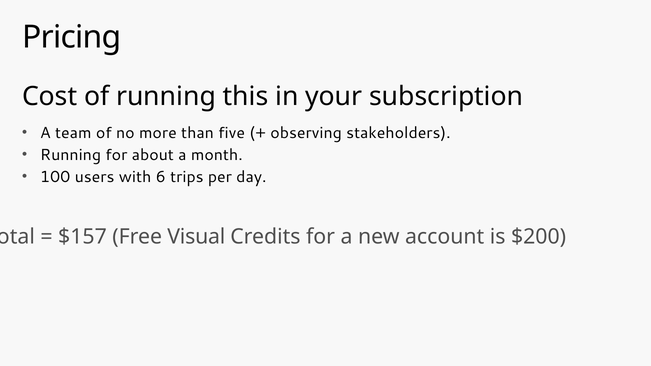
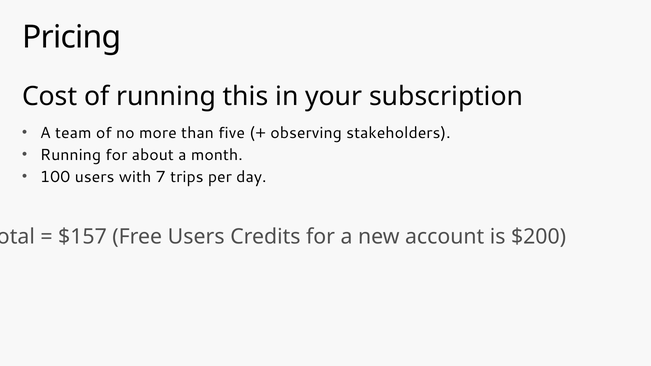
6: 6 -> 7
Free Visual: Visual -> Users
